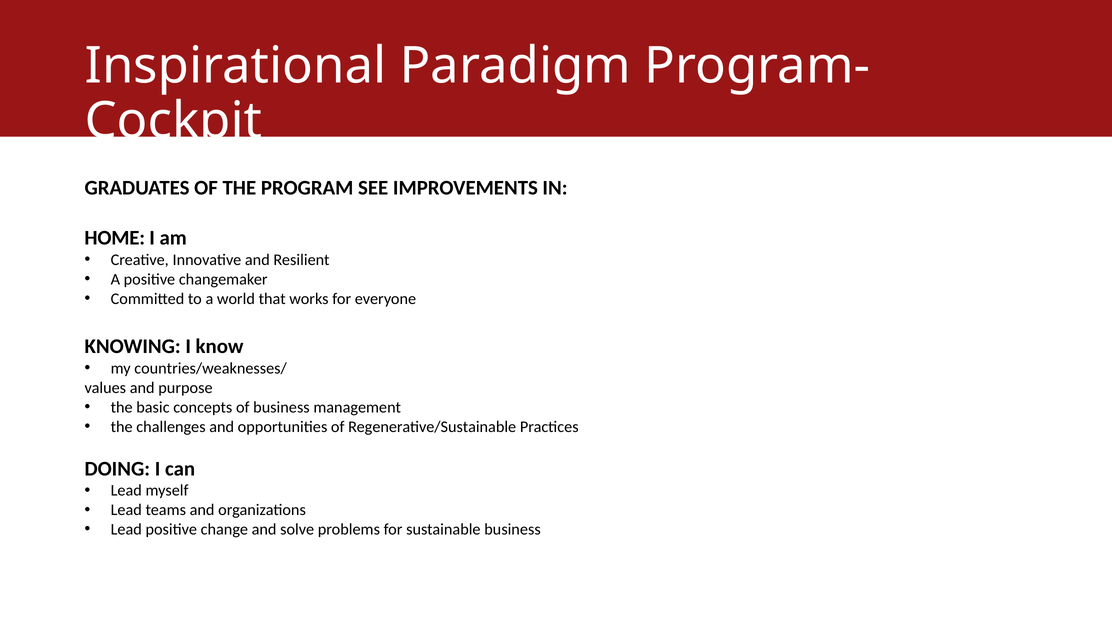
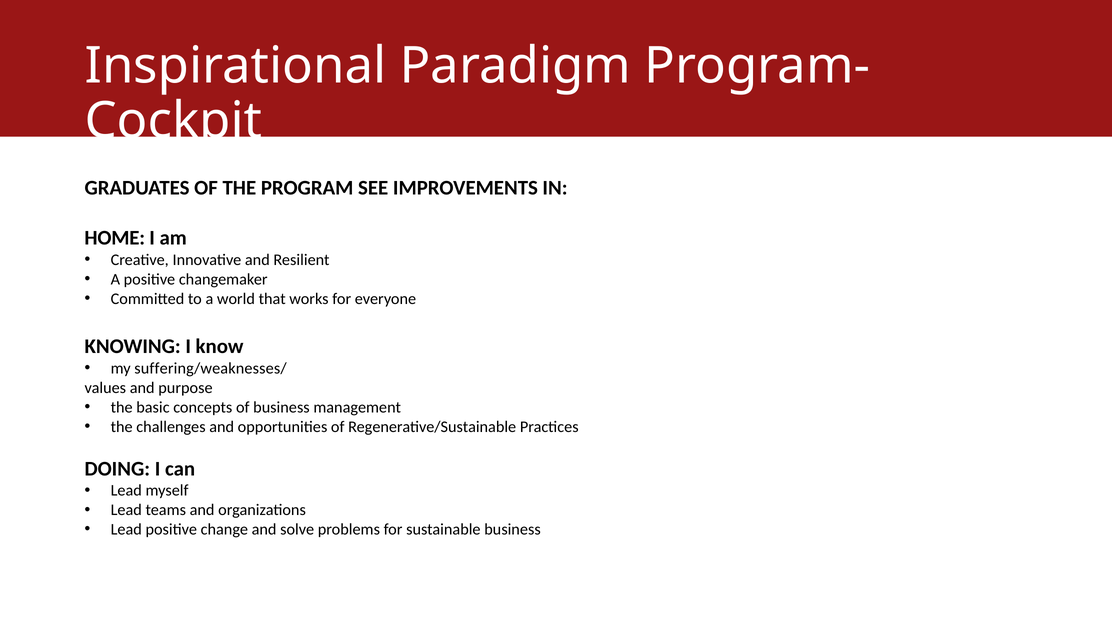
countries/weaknesses/: countries/weaknesses/ -> suffering/weaknesses/
